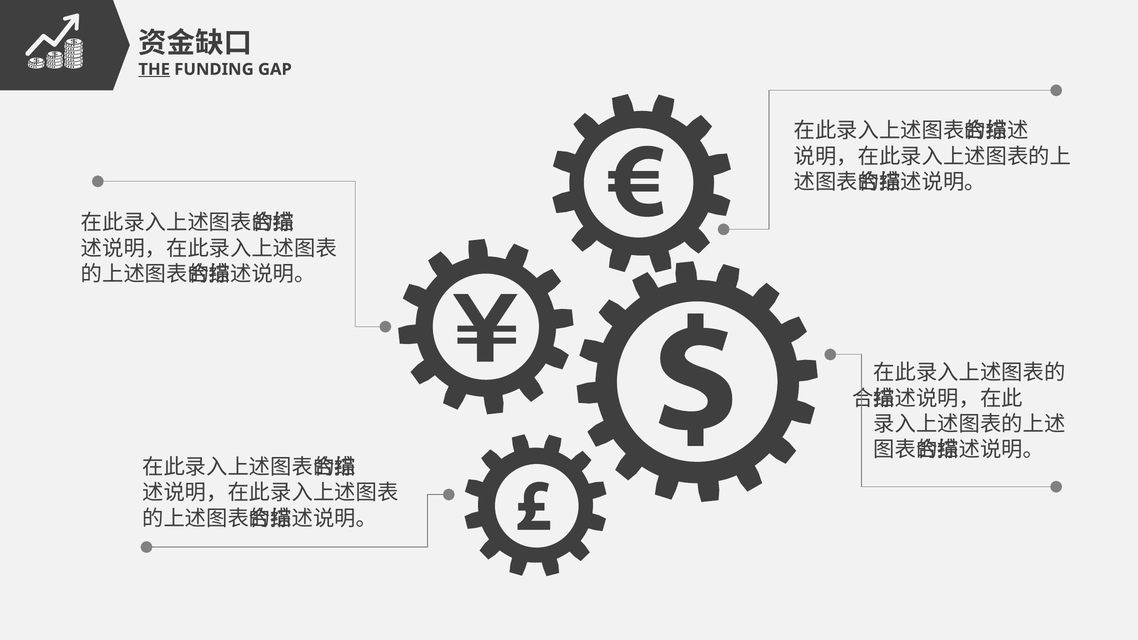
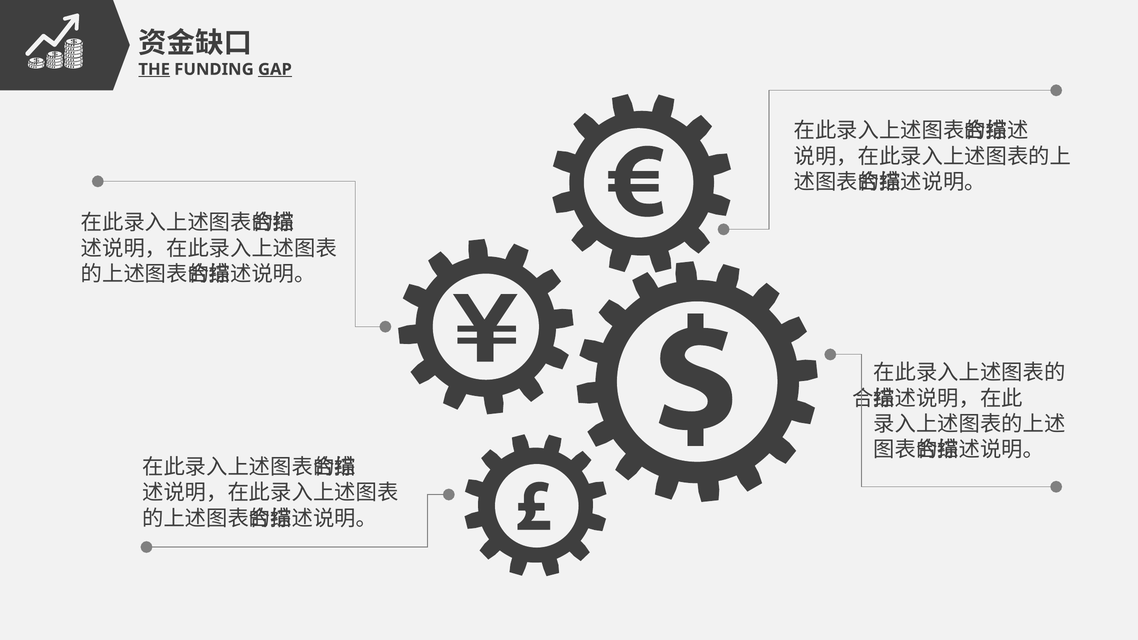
GAP underline: none -> present
